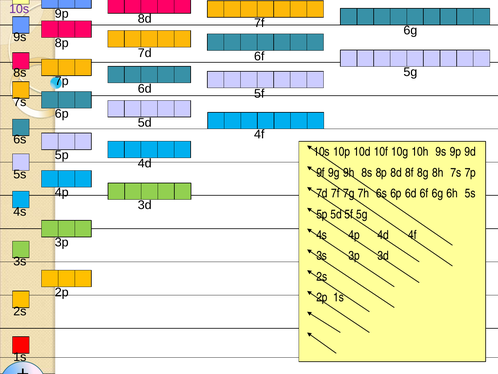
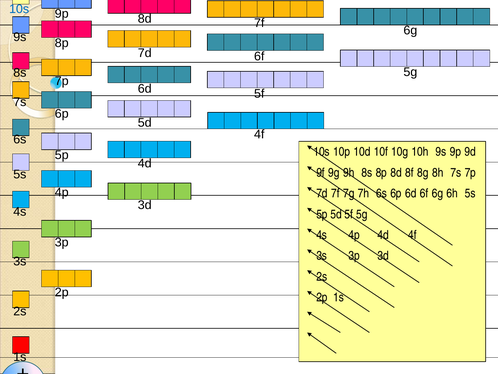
10s at (19, 9) colour: purple -> blue
